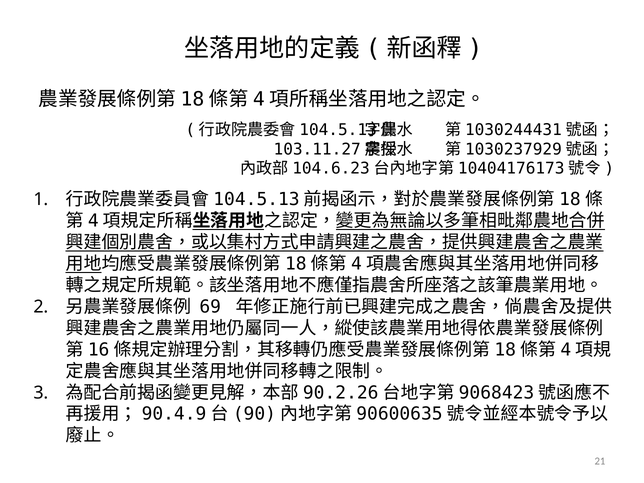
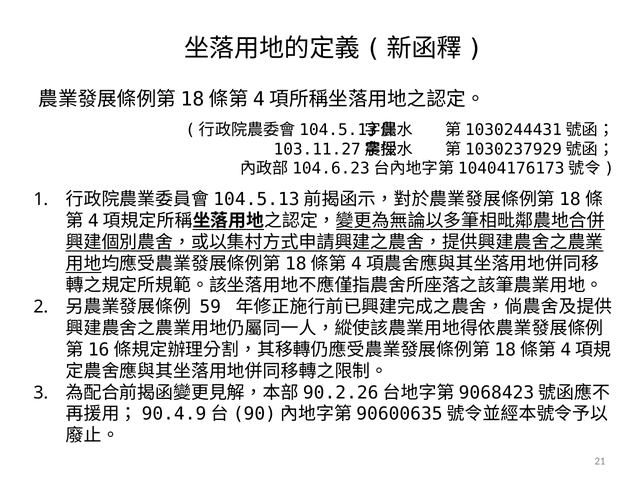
69: 69 -> 59
